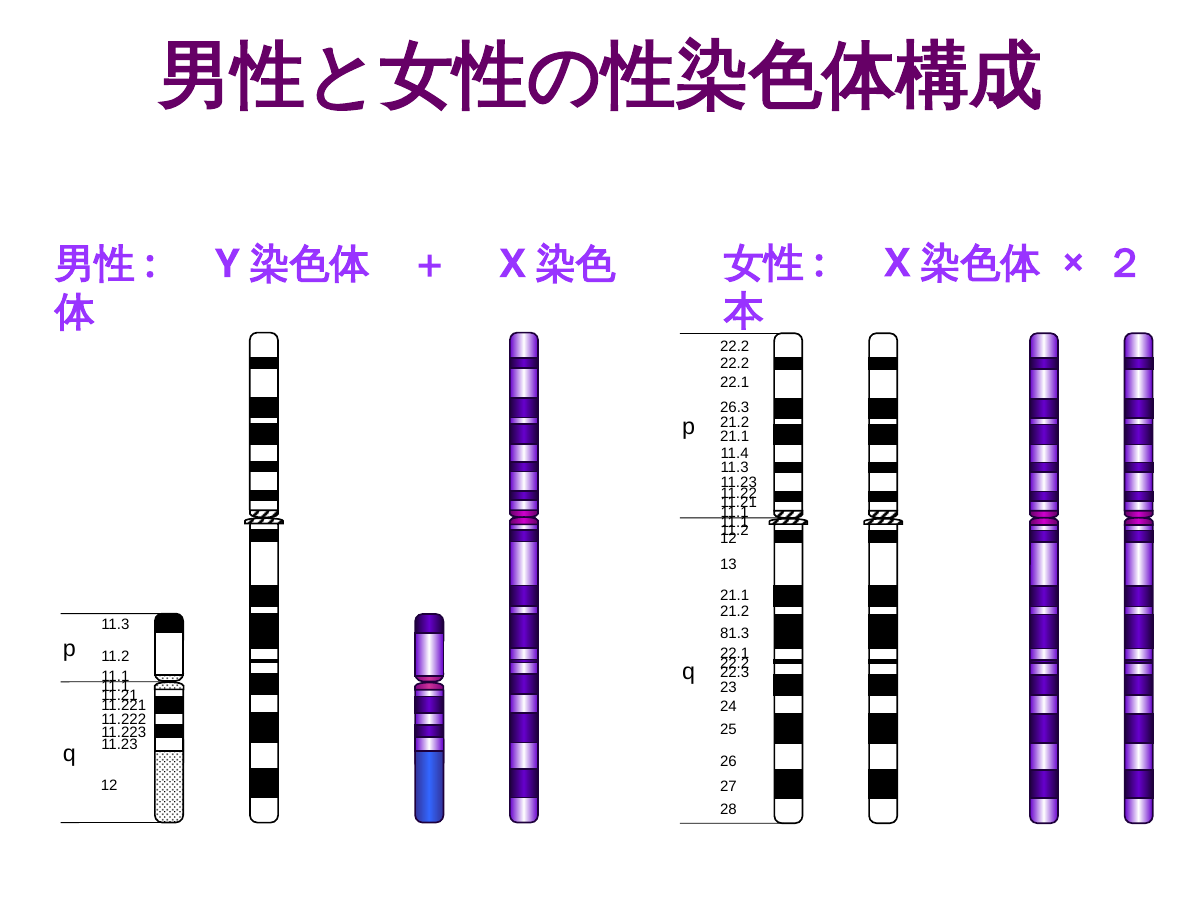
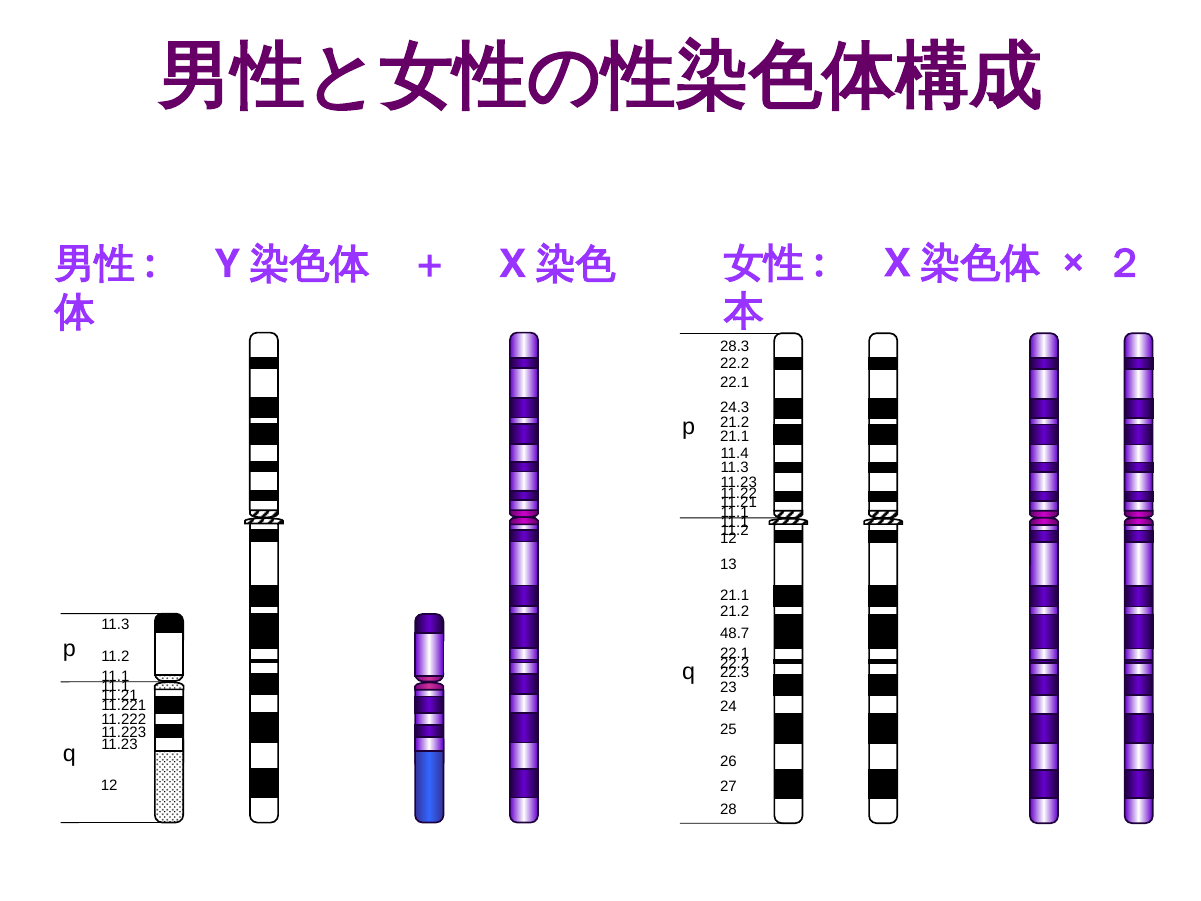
22.2 at (735, 346): 22.2 -> 28.3
26.3: 26.3 -> 24.3
81.3: 81.3 -> 48.7
